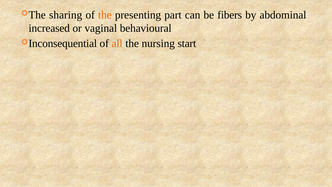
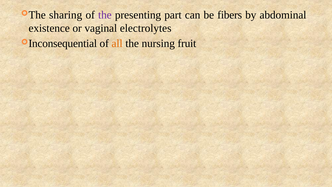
the at (105, 15) colour: orange -> purple
increased: increased -> existence
behavioural: behavioural -> electrolytes
start: start -> fruit
